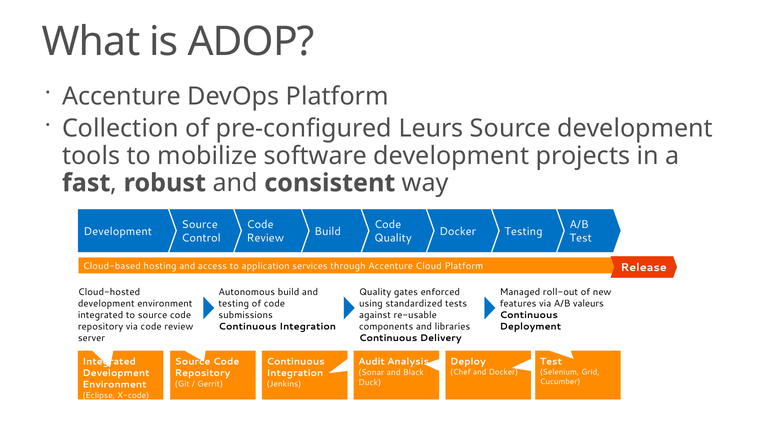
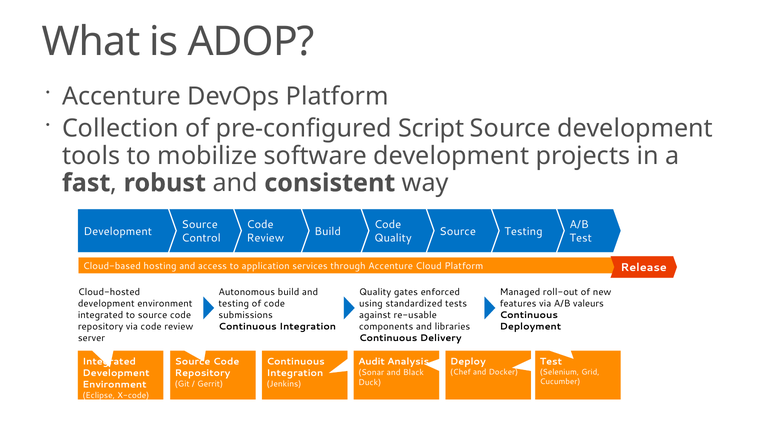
Leurs: Leurs -> Script
Docker at (458, 231): Docker -> Source
